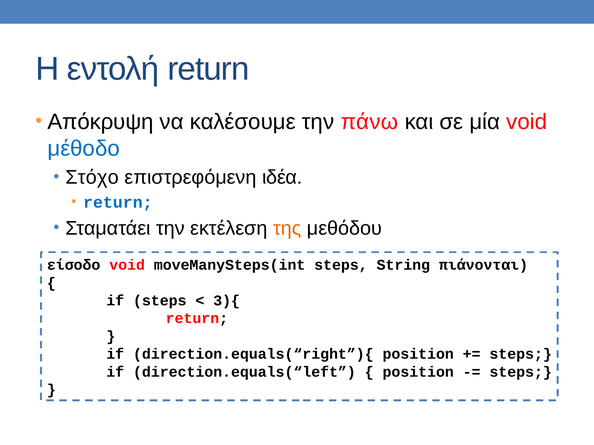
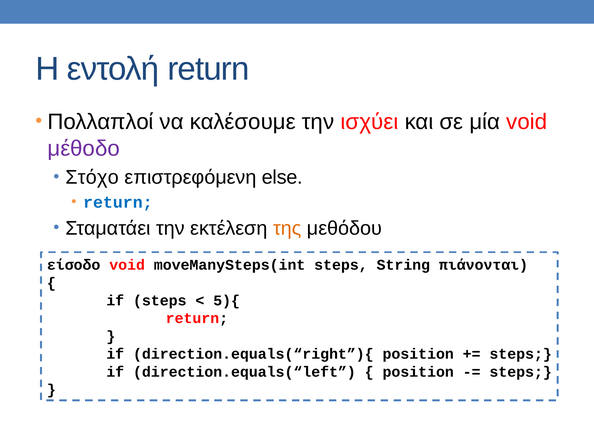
Απόκρυψη: Απόκρυψη -> Πολλαπλοί
πάνω: πάνω -> ισχύει
μέθοδο colour: blue -> purple
ιδέα: ιδέα -> else
3){: 3){ -> 5){
